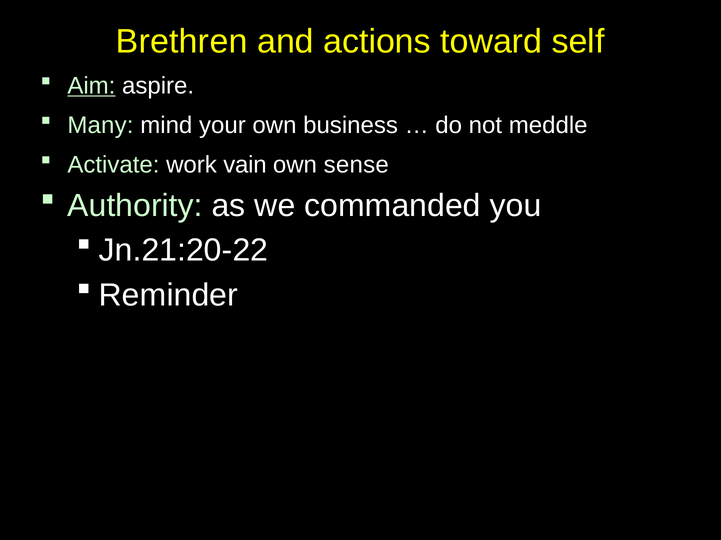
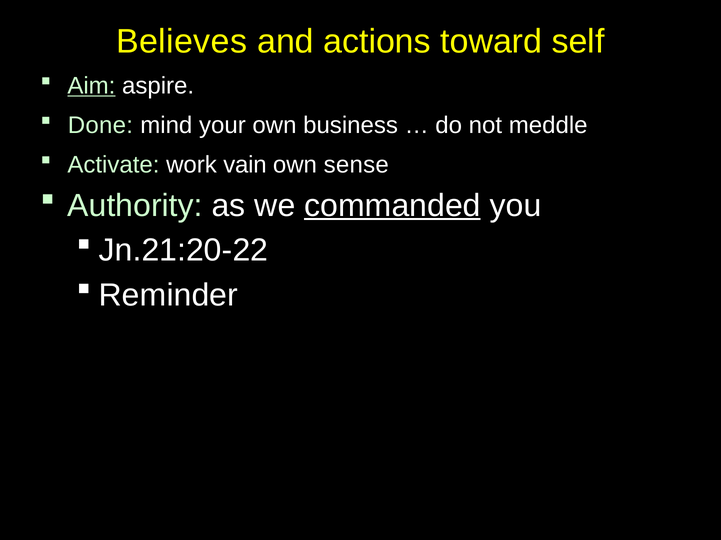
Brethren: Brethren -> Believes
Many: Many -> Done
commanded underline: none -> present
